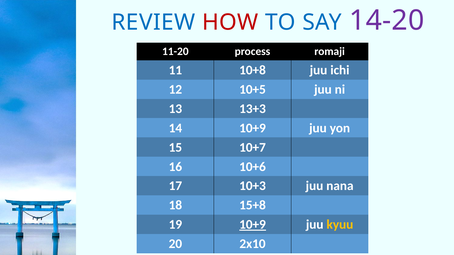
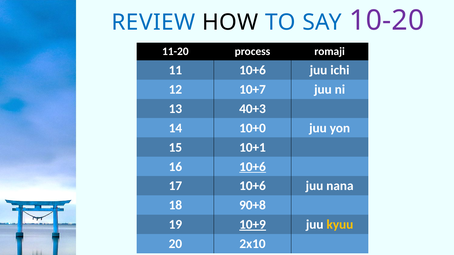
HOW colour: red -> black
14-20: 14-20 -> 10-20
11 10+8: 10+8 -> 10+6
10+5: 10+5 -> 10+7
13+3: 13+3 -> 40+3
14 10+9: 10+9 -> 10+0
10+7: 10+7 -> 10+1
10+6 at (253, 167) underline: none -> present
17 10+3: 10+3 -> 10+6
15+8: 15+8 -> 90+8
